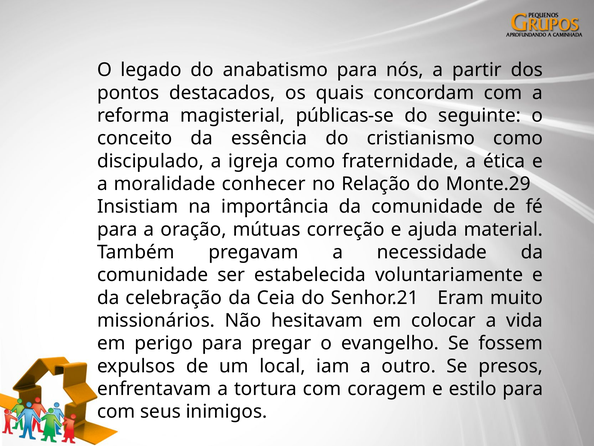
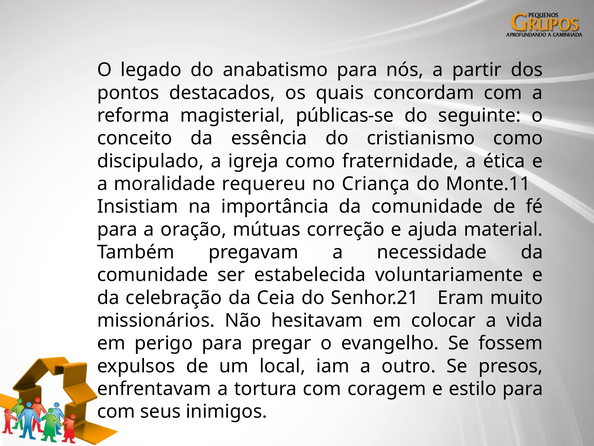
conhecer: conhecer -> requereu
Relação: Relação -> Criança
Monte.29: Monte.29 -> Monte.11
